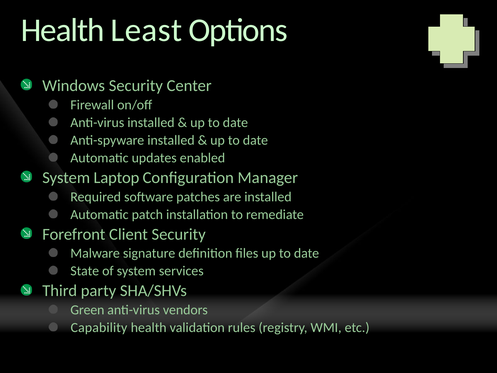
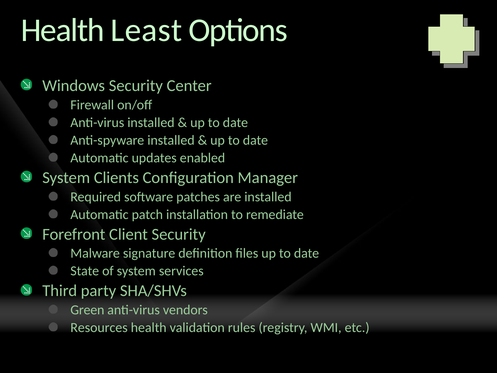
Laptop: Laptop -> Clients
Capability: Capability -> Resources
